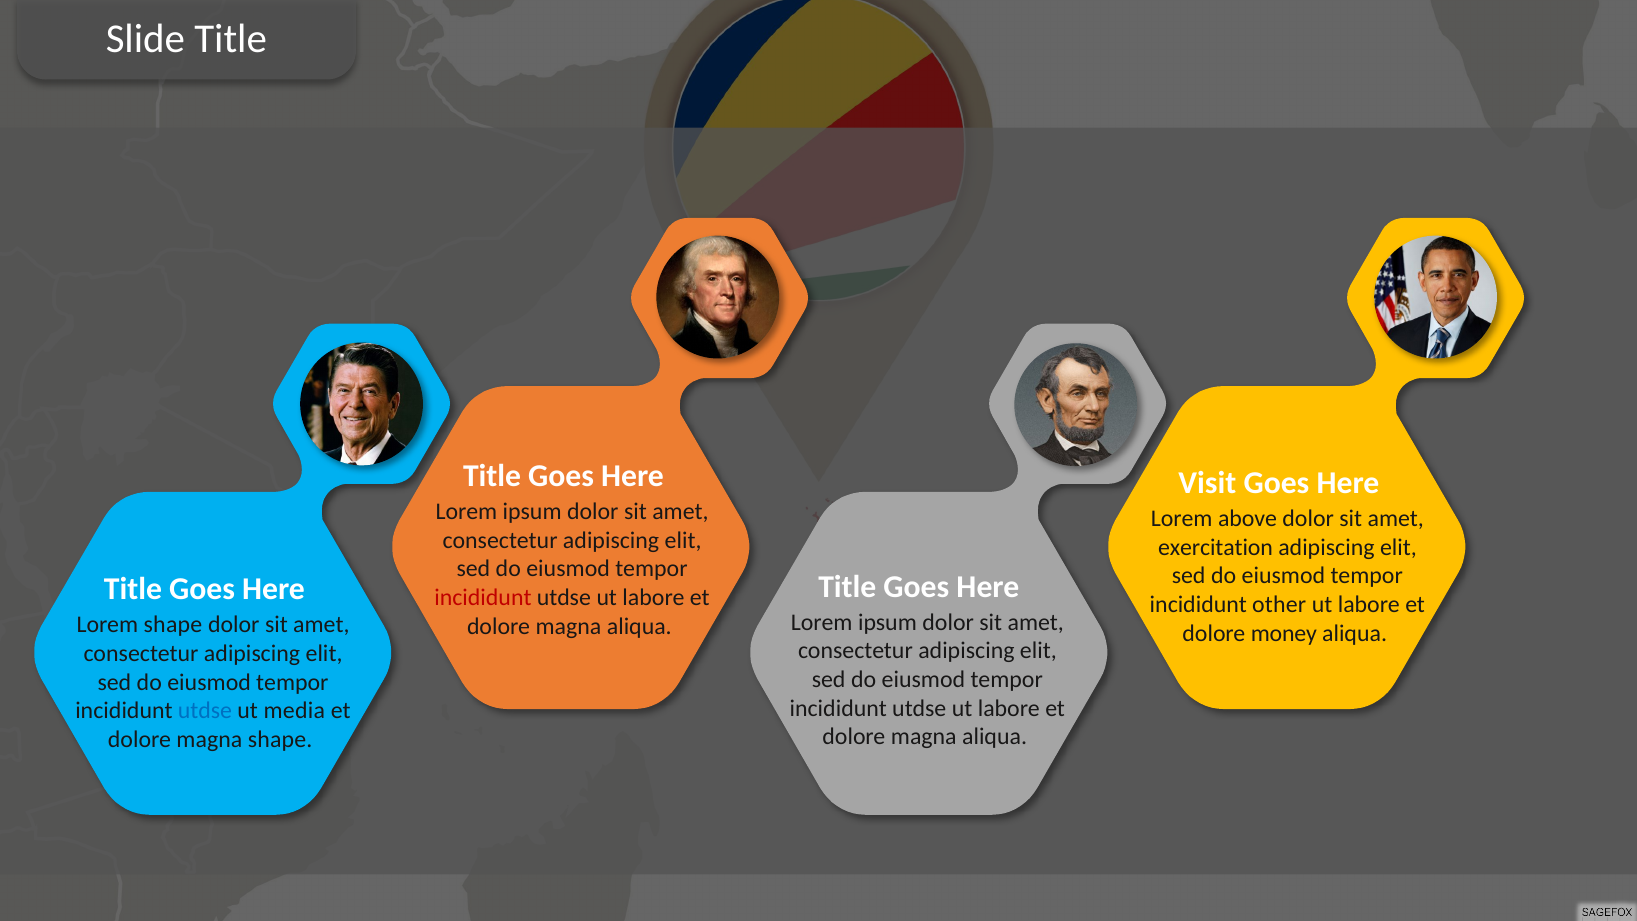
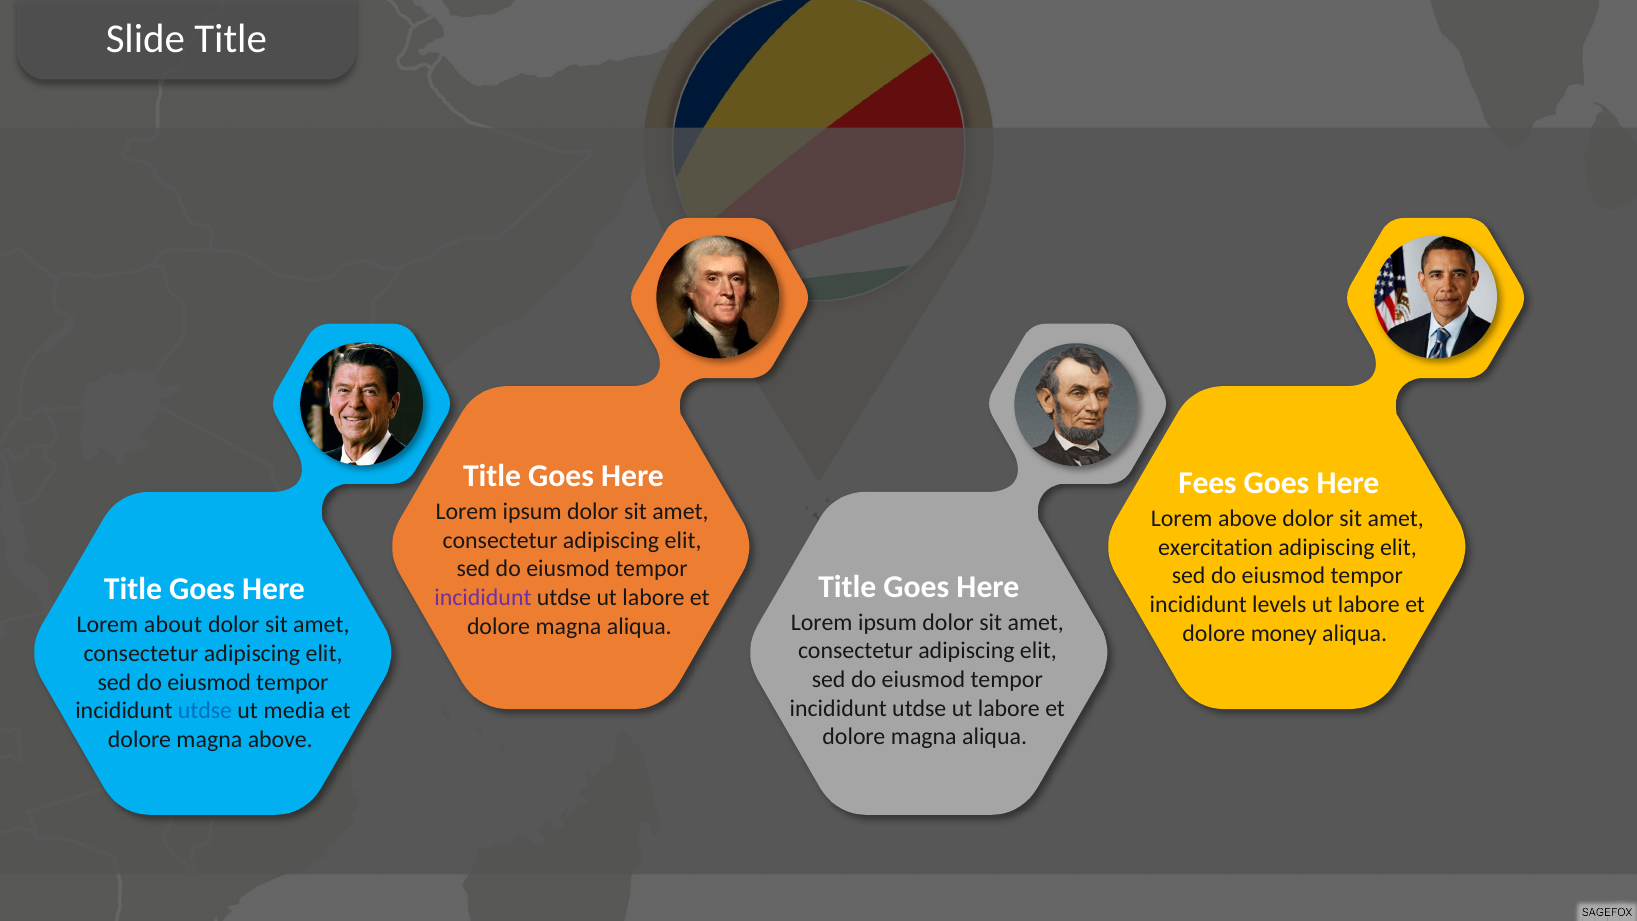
Visit: Visit -> Fees
incididunt at (483, 597) colour: red -> purple
other: other -> levels
Lorem shape: shape -> about
magna shape: shape -> above
